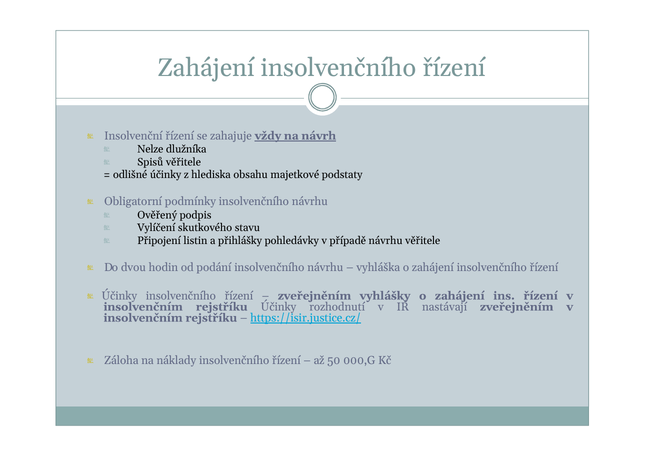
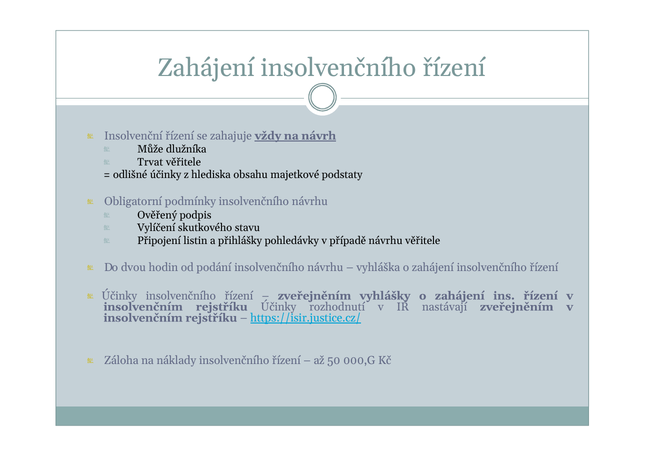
Nelze: Nelze -> Může
Spisů: Spisů -> Trvat
